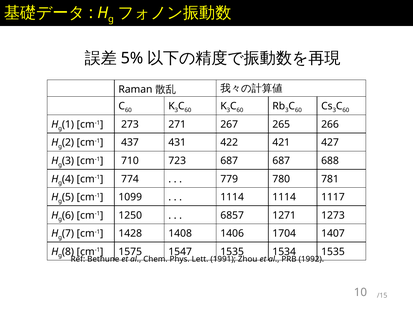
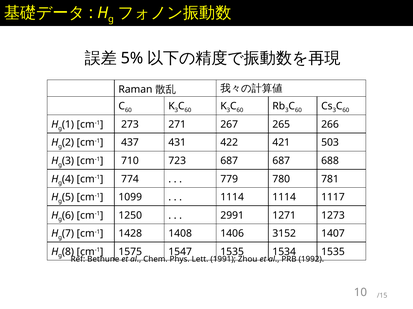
427: 427 -> 503
6857: 6857 -> 2991
1704: 1704 -> 3152
